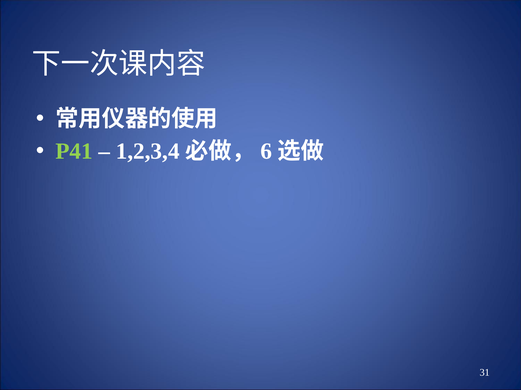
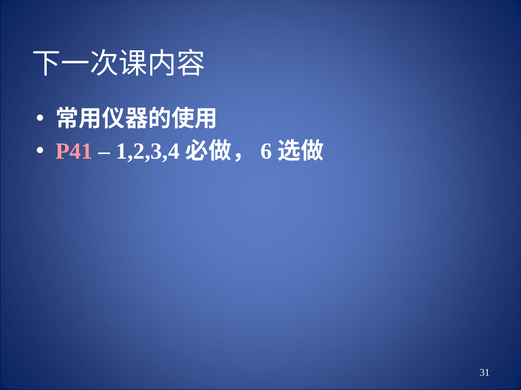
P41 colour: light green -> pink
